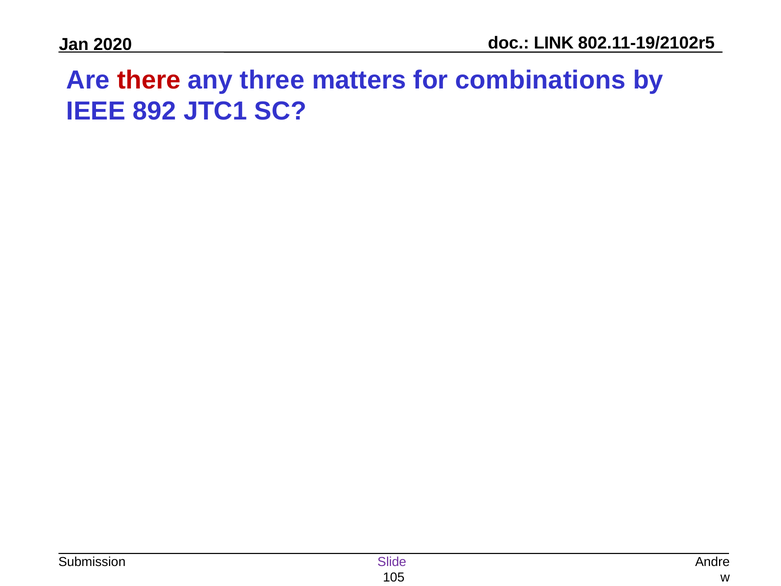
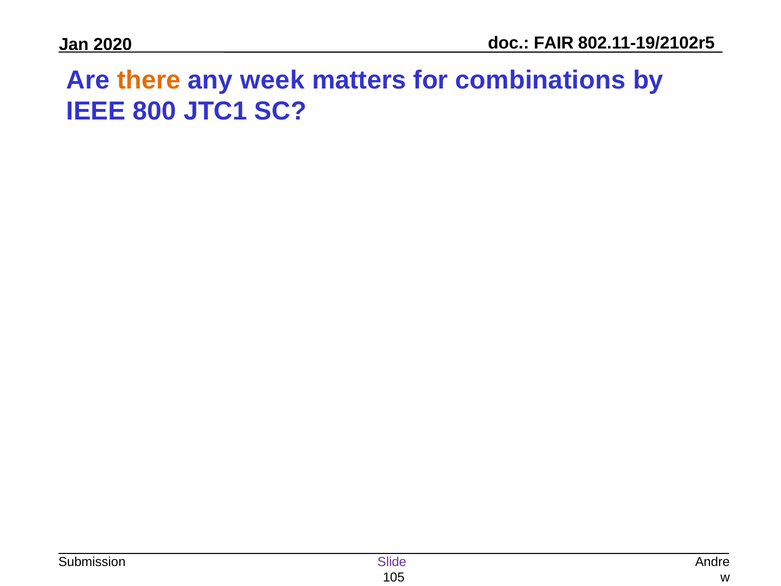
LINK: LINK -> FAIR
there colour: red -> orange
three: three -> week
892: 892 -> 800
